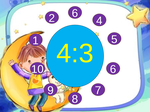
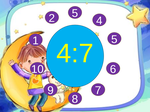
2 6: 6 -> 5
4:3: 4:3 -> 4:7
